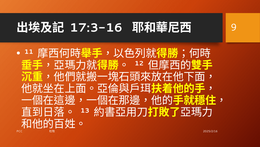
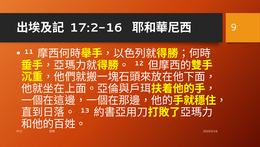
17:3-16: 17:3-16 -> 17:2-16
